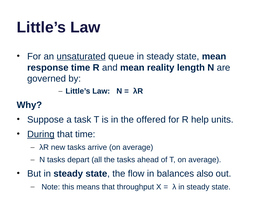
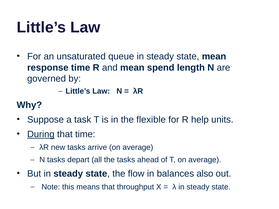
unsaturated underline: present -> none
reality: reality -> spend
offered: offered -> flexible
